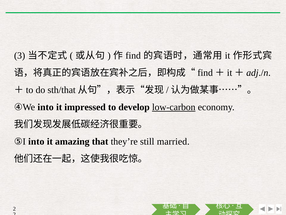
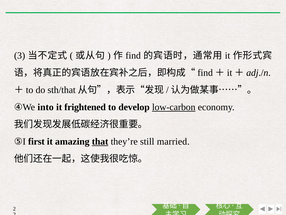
impressed: impressed -> frightened
⑤I into: into -> first
that underline: none -> present
